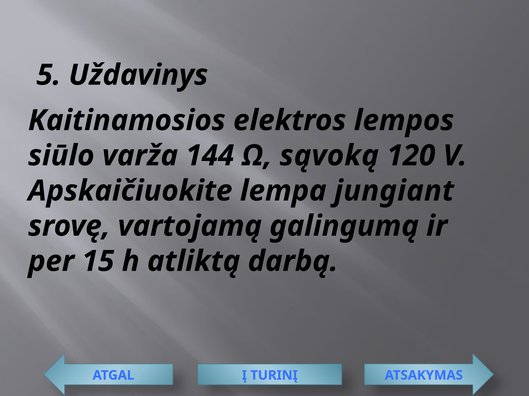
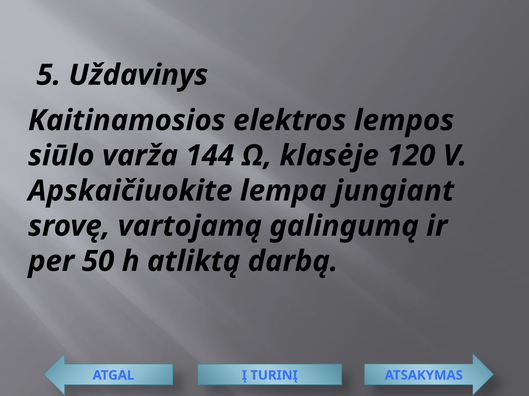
sąvoką: sąvoką -> klasėje
15: 15 -> 50
